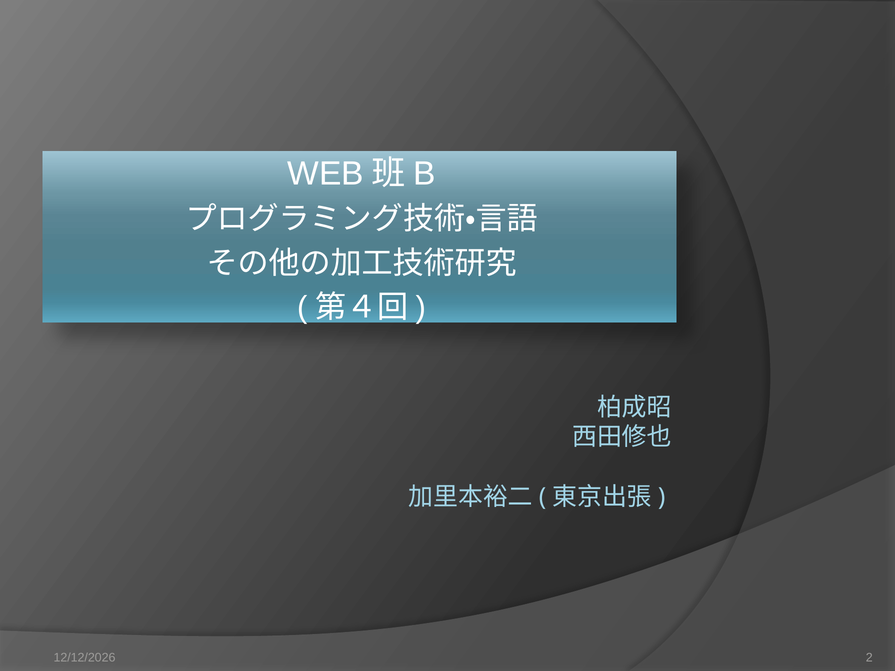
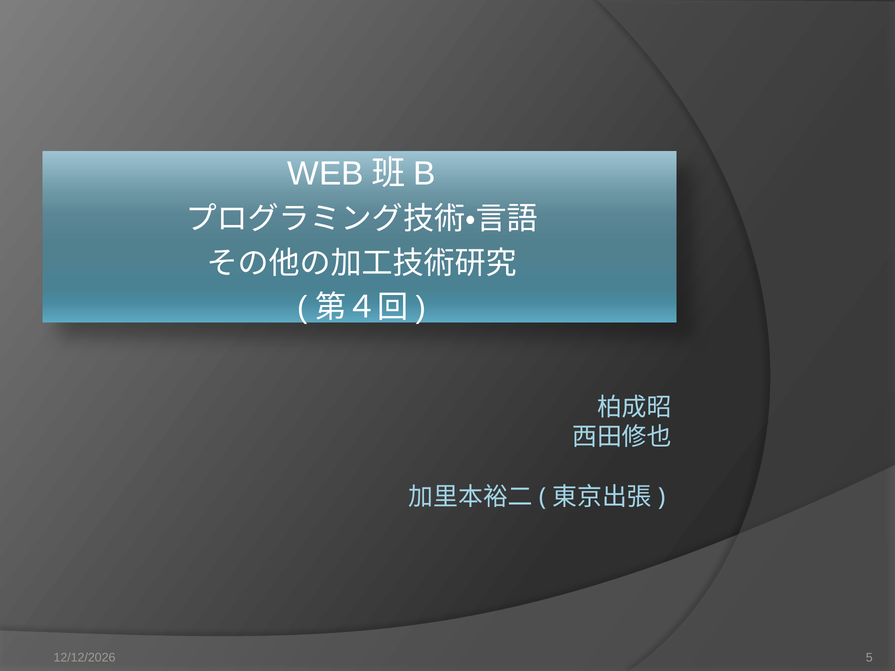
2: 2 -> 5
